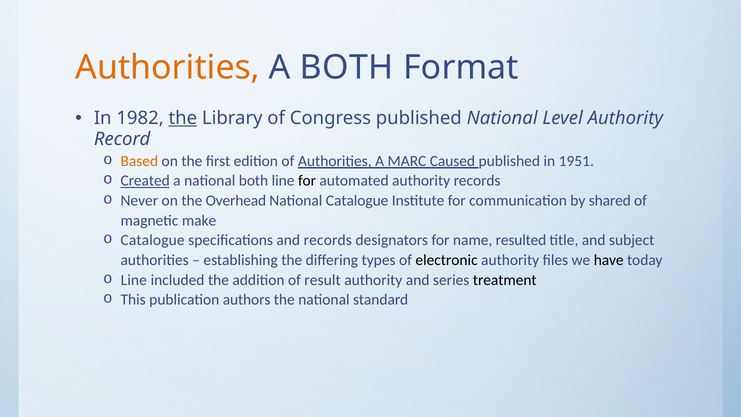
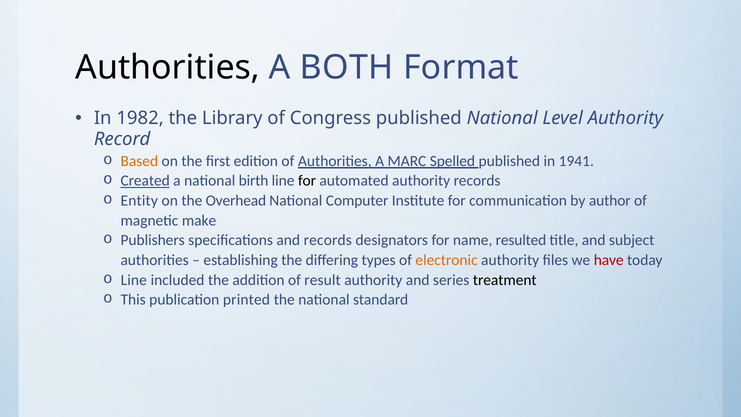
Authorities at (168, 68) colour: orange -> black
the at (183, 118) underline: present -> none
Caused: Caused -> Spelled
1951: 1951 -> 1941
national both: both -> birth
Never: Never -> Entity
National Catalogue: Catalogue -> Computer
shared: shared -> author
Catalogue at (153, 240): Catalogue -> Publishers
electronic colour: black -> orange
have colour: black -> red
authors: authors -> printed
